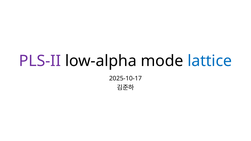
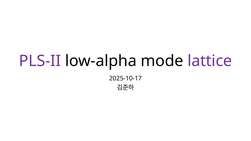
lattice colour: blue -> purple
